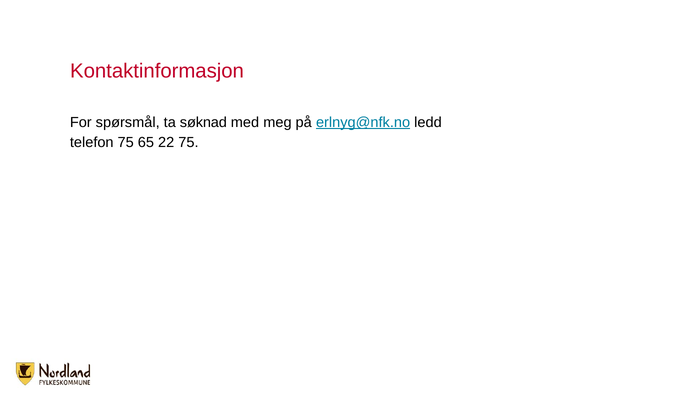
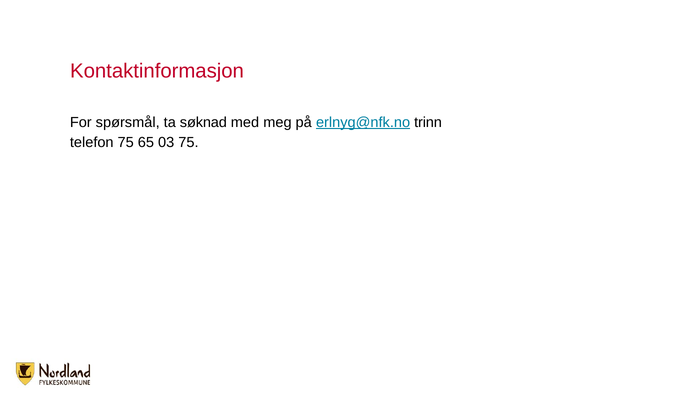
ledd: ledd -> trinn
22: 22 -> 03
